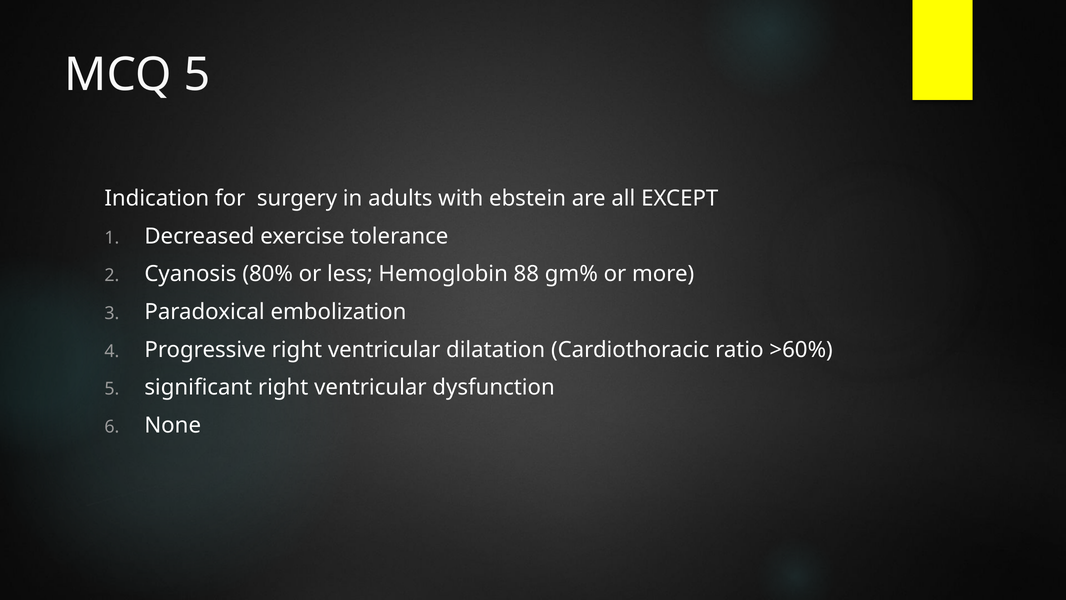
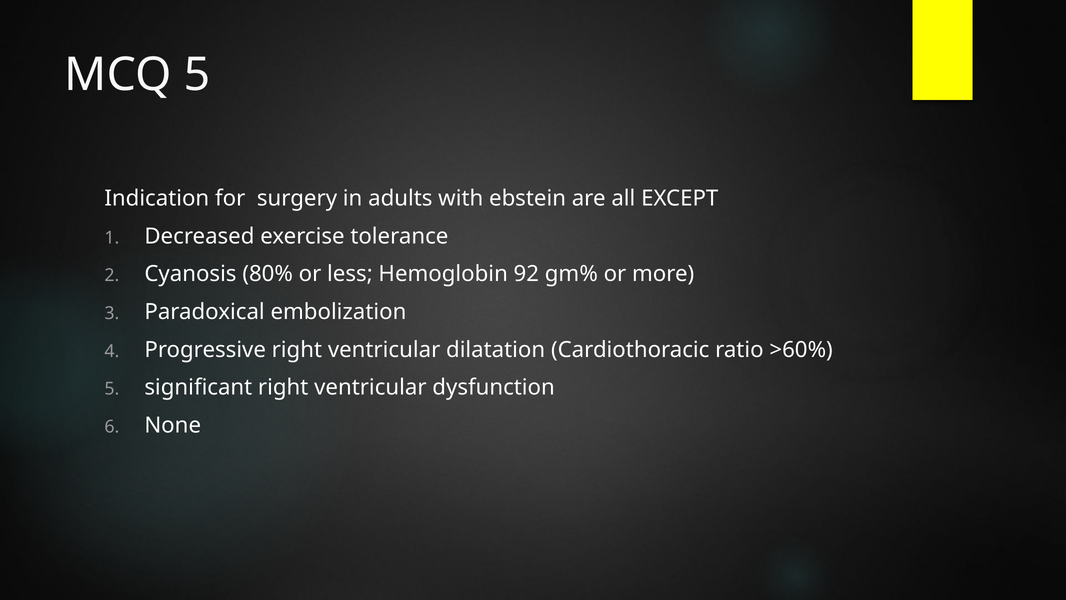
88: 88 -> 92
